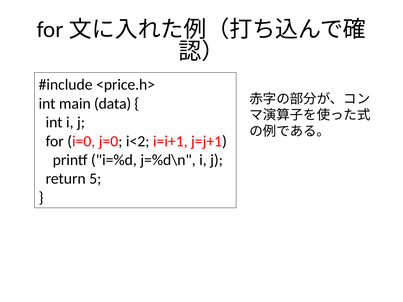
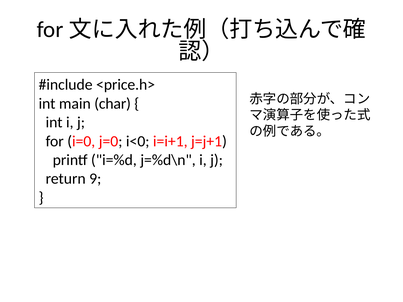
data: data -> char
i<2: i<2 -> i<0
5: 5 -> 9
